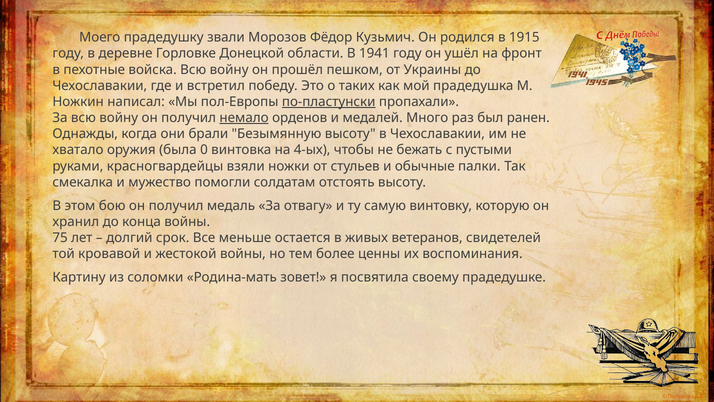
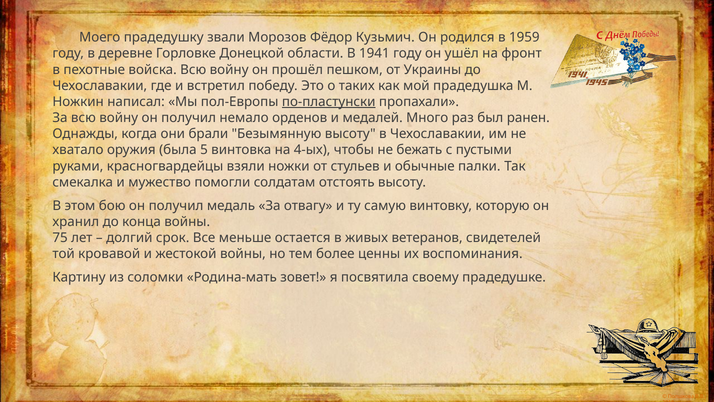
1915: 1915 -> 1959
немало underline: present -> none
0: 0 -> 5
